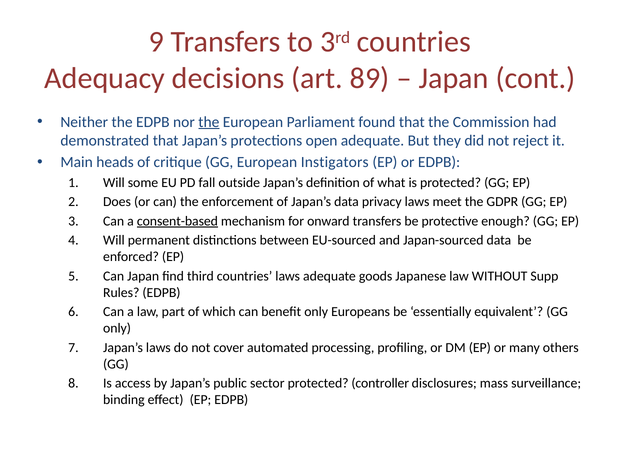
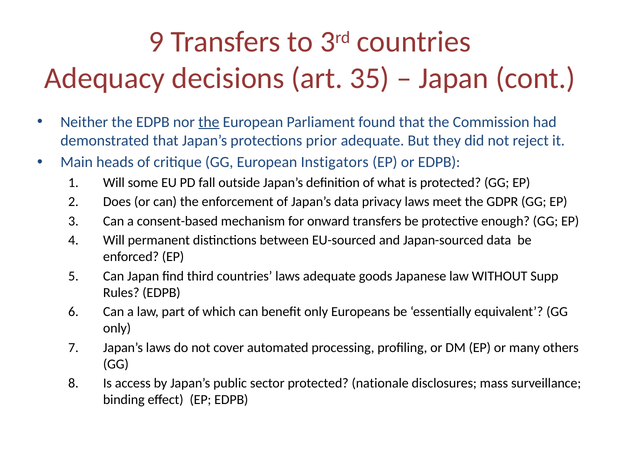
89: 89 -> 35
open: open -> prior
consent-based underline: present -> none
controller: controller -> nationale
